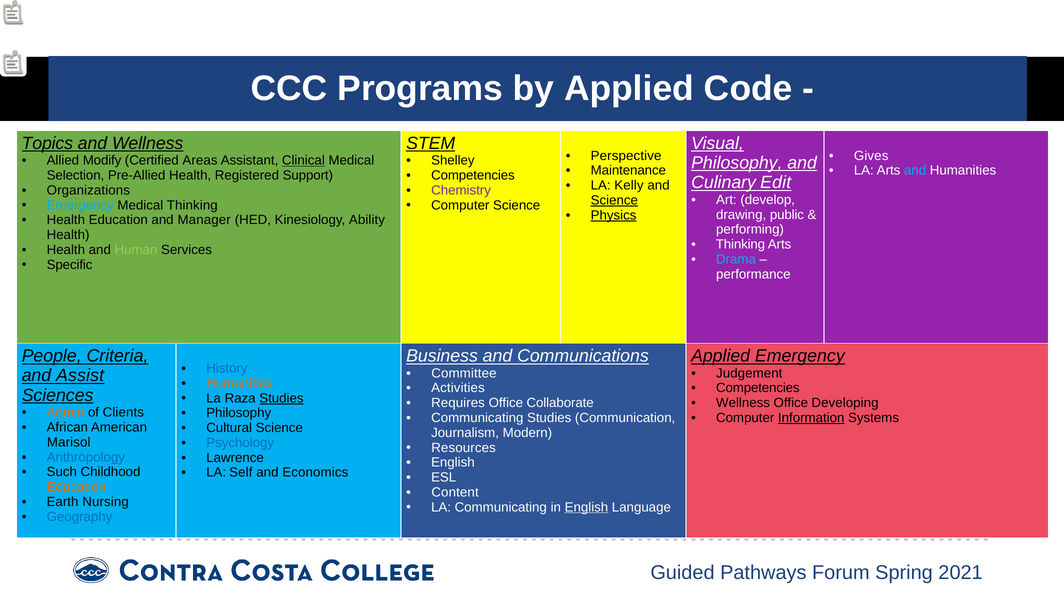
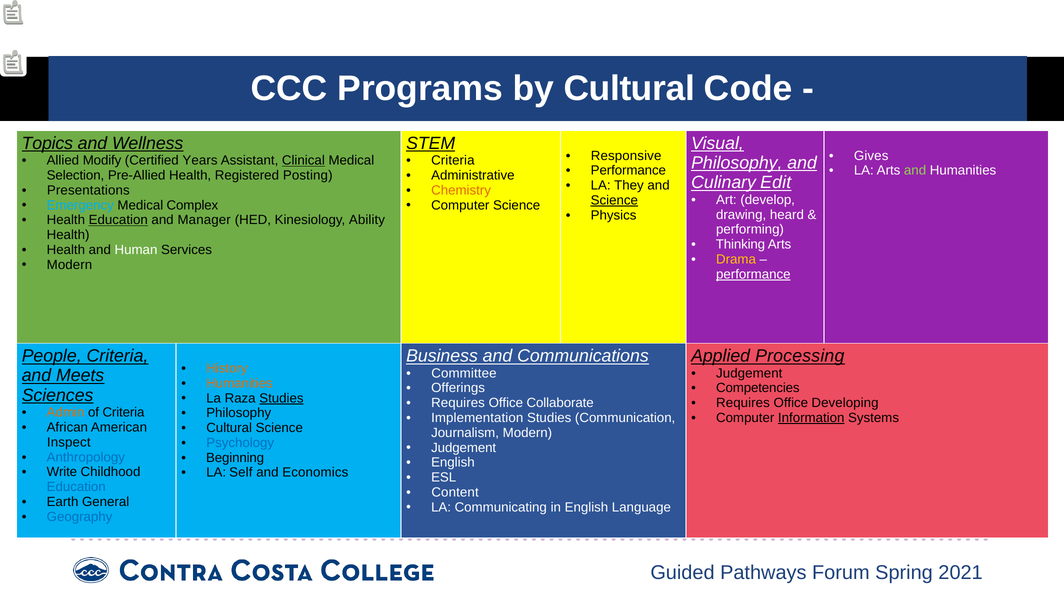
by Applied: Applied -> Cultural
Perspective: Perspective -> Responsive
Areas: Areas -> Years
Shelley at (453, 161): Shelley -> Criteria
Maintenance at (628, 171): Maintenance -> Performance
and at (915, 171) colour: light blue -> light green
Competencies at (473, 176): Competencies -> Administrative
Support: Support -> Posting
Kelly: Kelly -> They
Organizations: Organizations -> Presentations
Chemistry colour: purple -> orange
Medical Thinking: Thinking -> Complex
public: public -> heard
Physics underline: present -> none
Education at (118, 220) underline: none -> present
Human colour: light green -> white
Drama colour: light blue -> yellow
Specific at (70, 265): Specific -> Modern
performance at (753, 274) underline: none -> present
Applied Emergency: Emergency -> Processing
History colour: blue -> orange
Assist: Assist -> Meets
Activities: Activities -> Offerings
Wellness at (743, 403): Wellness -> Requires
of Clients: Clients -> Criteria
Communicating at (477, 418): Communicating -> Implementation
Marisol: Marisol -> Inspect
Resources at (464, 448): Resources -> Judgement
Lawrence: Lawrence -> Beginning
Such: Such -> Write
Education at (76, 487) colour: orange -> blue
Nursing: Nursing -> General
English at (586, 508) underline: present -> none
